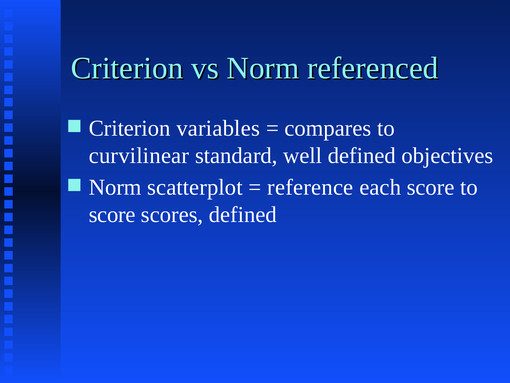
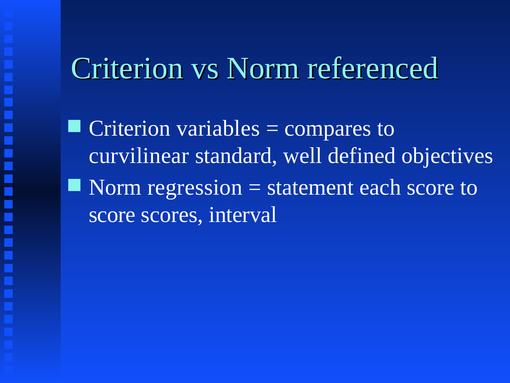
scatterplot: scatterplot -> regression
reference: reference -> statement
scores defined: defined -> interval
